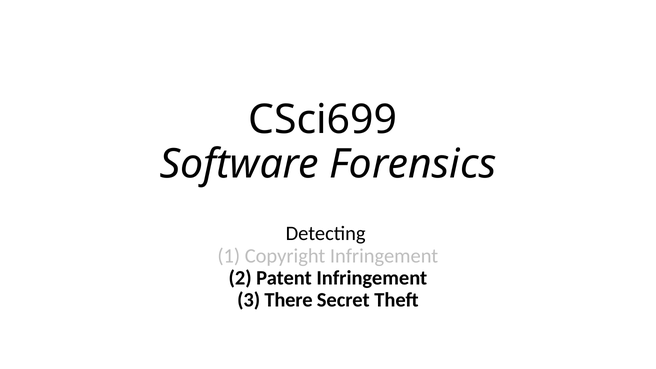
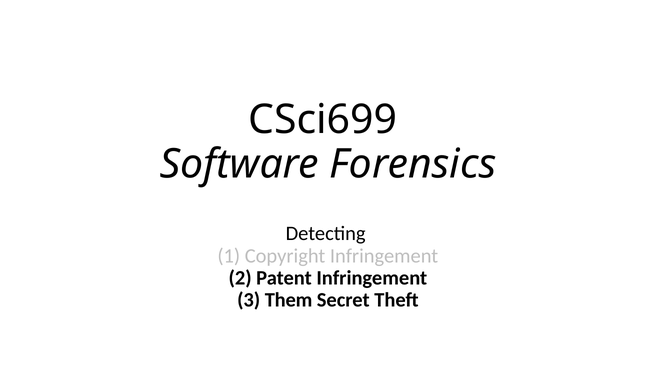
There: There -> Them
